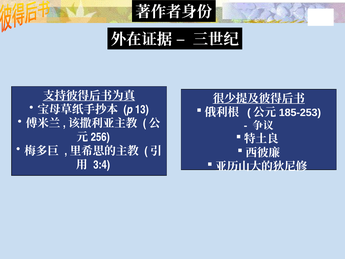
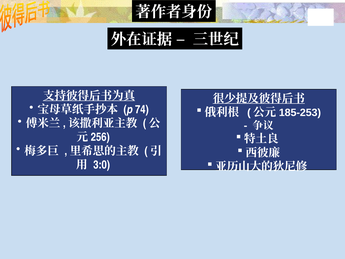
13: 13 -> 74
3:4: 3:4 -> 3:0
